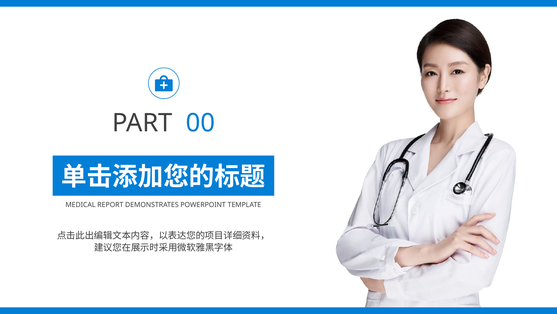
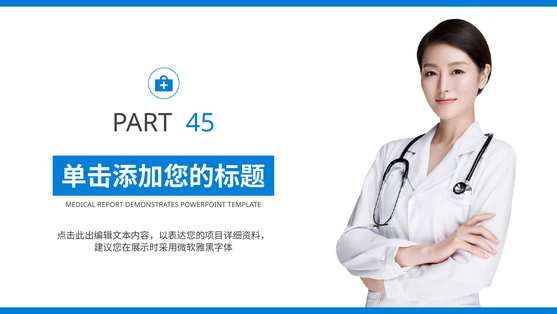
00: 00 -> 45
